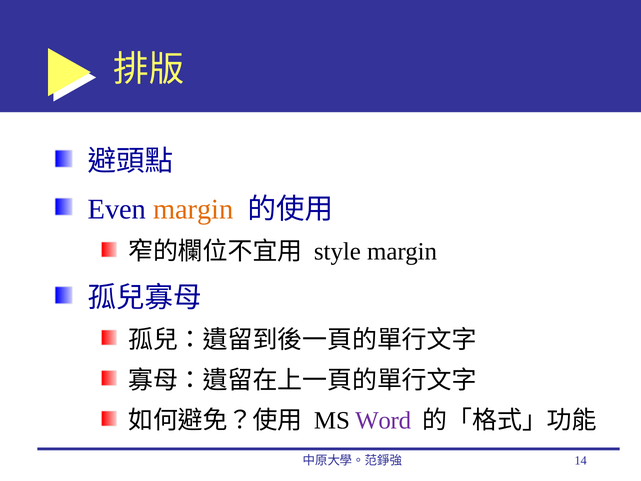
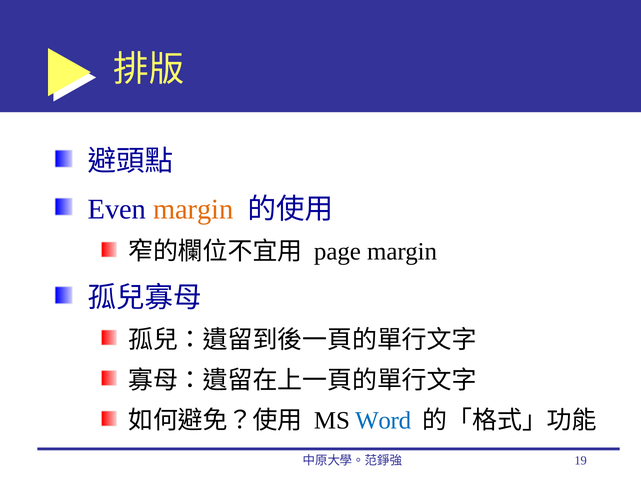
style: style -> page
Word colour: purple -> blue
14: 14 -> 19
